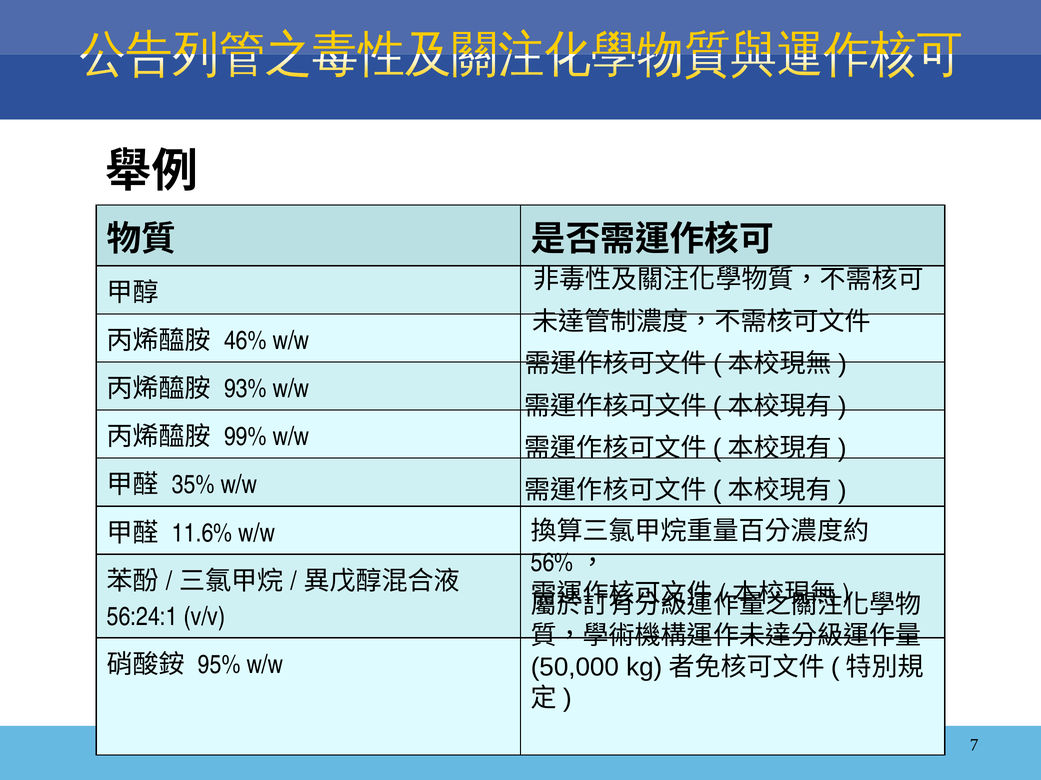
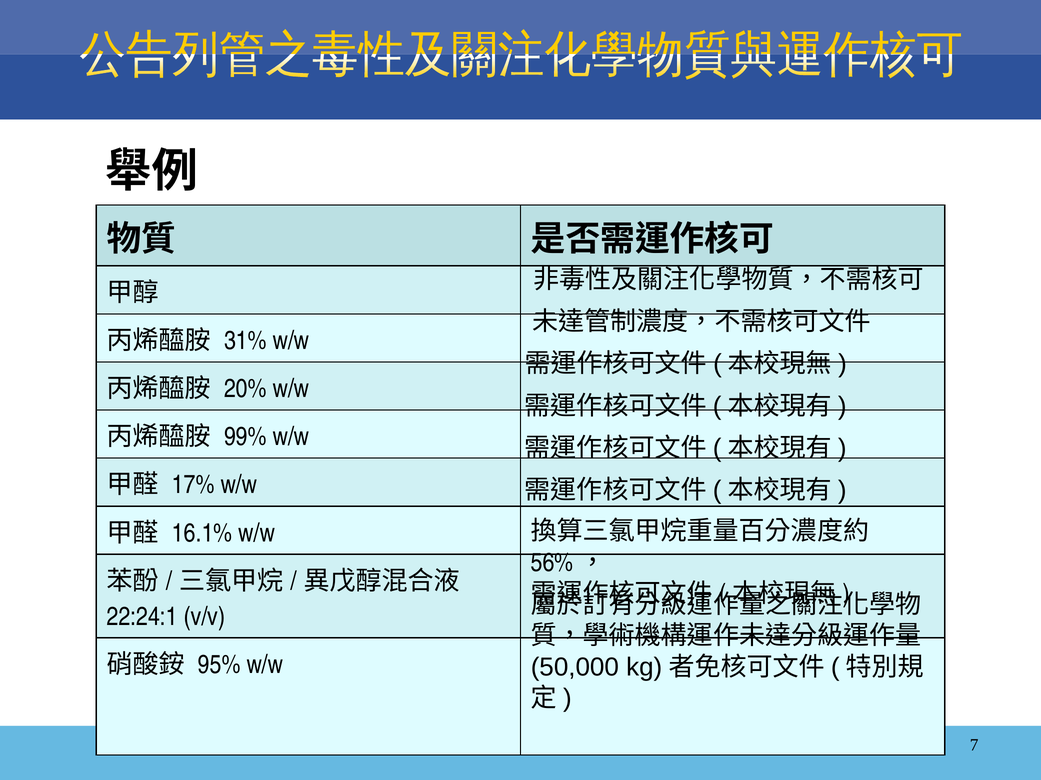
46%: 46% -> 31%
93%: 93% -> 20%
35%: 35% -> 17%
11.6%: 11.6% -> 16.1%
56:24:1: 56:24:1 -> 22:24:1
